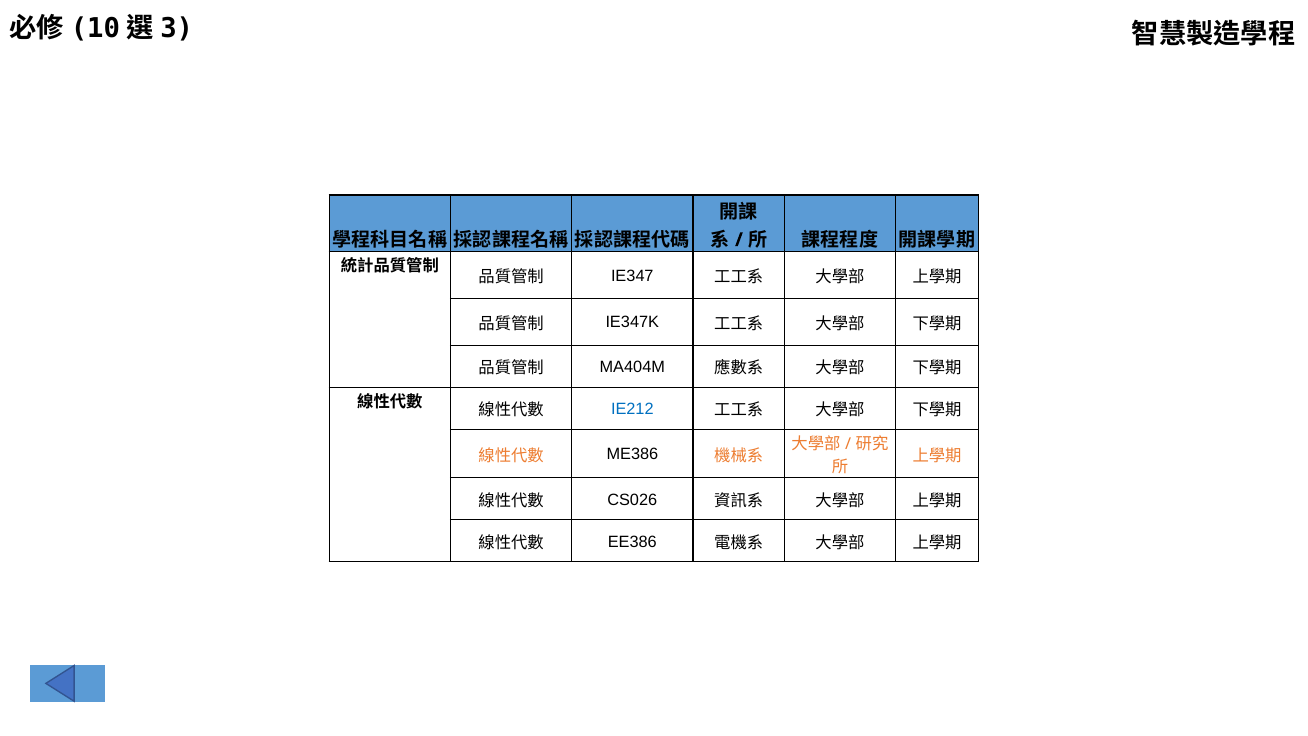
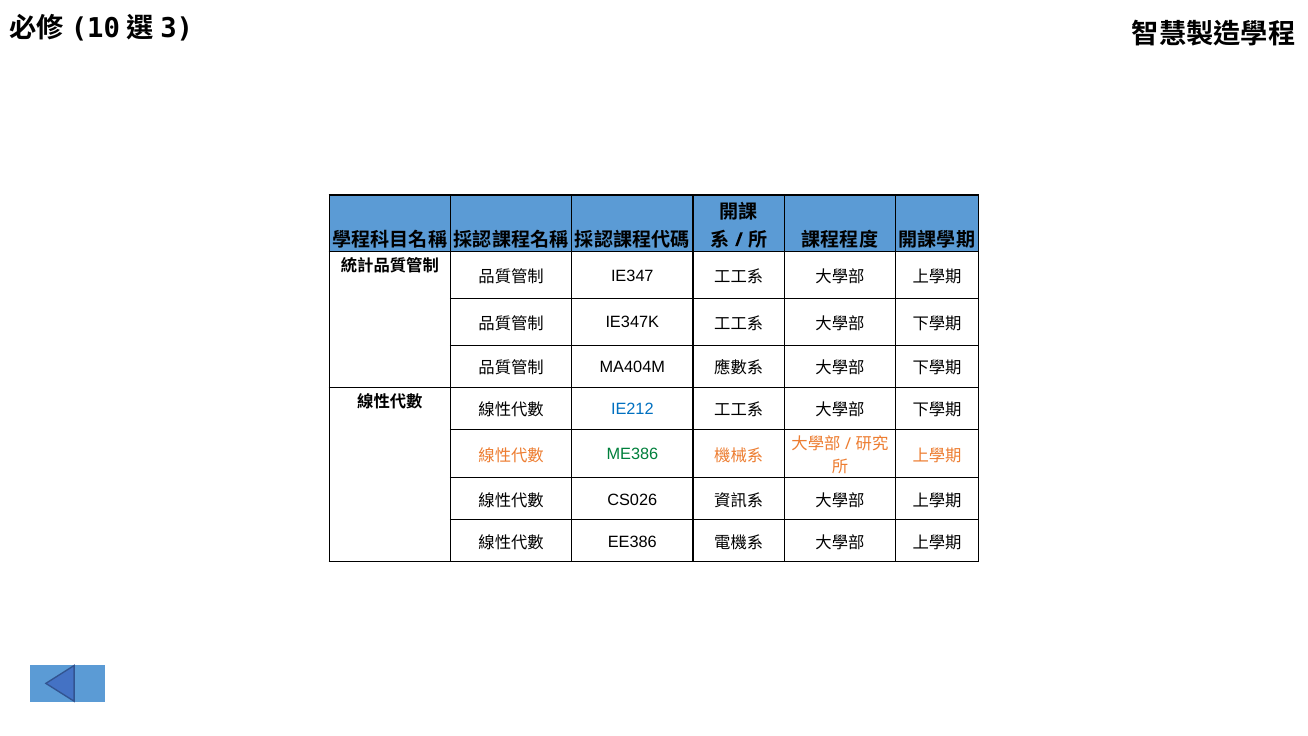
ME386 colour: black -> green
